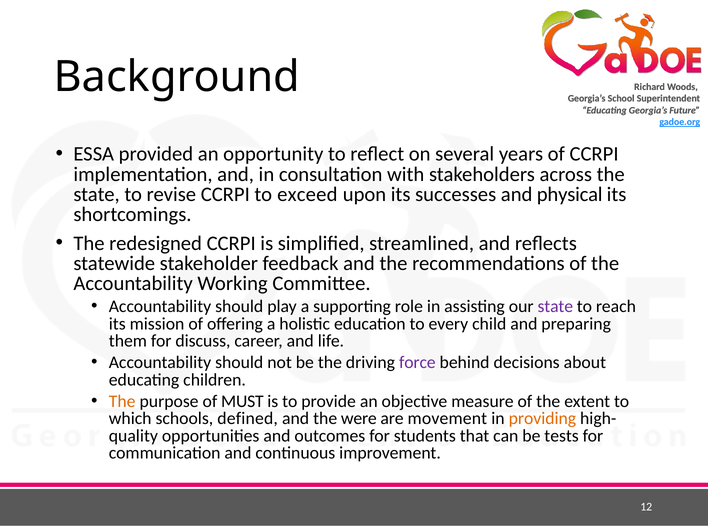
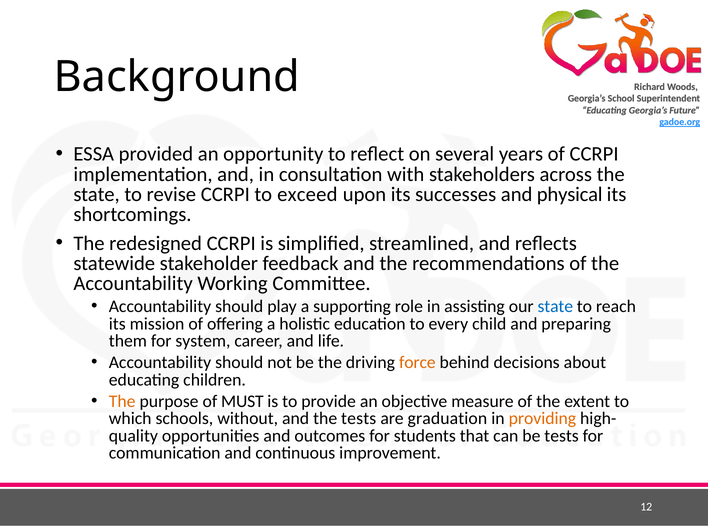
state at (555, 307) colour: purple -> blue
discuss: discuss -> system
force colour: purple -> orange
defined: defined -> without
the were: were -> tests
movement: movement -> graduation
